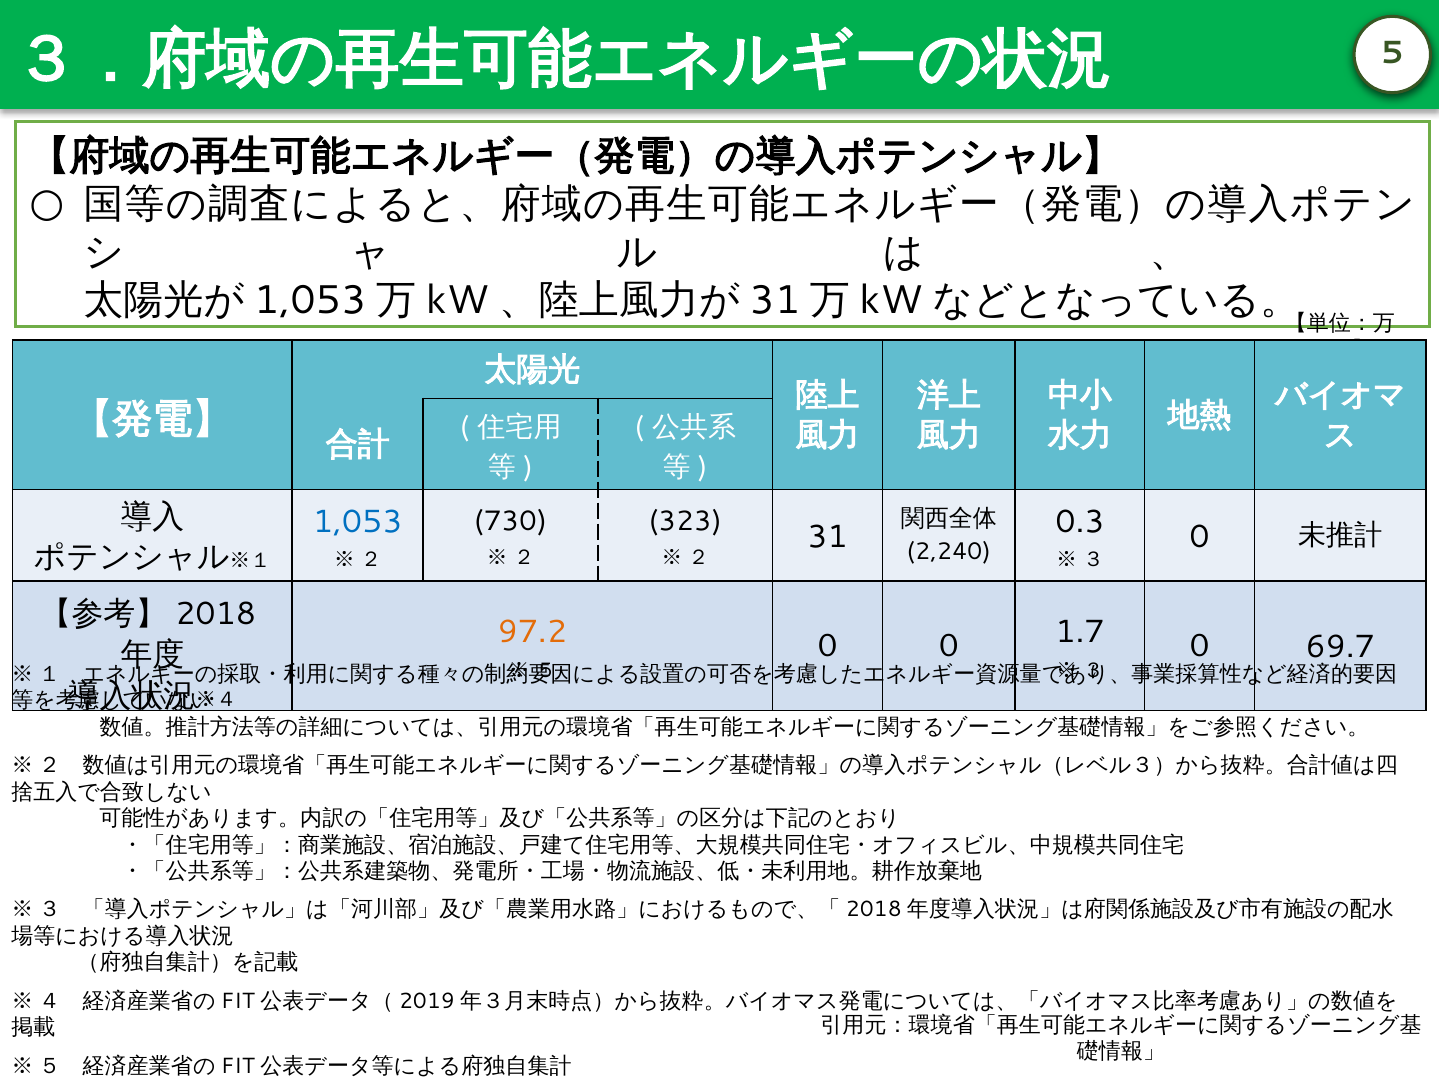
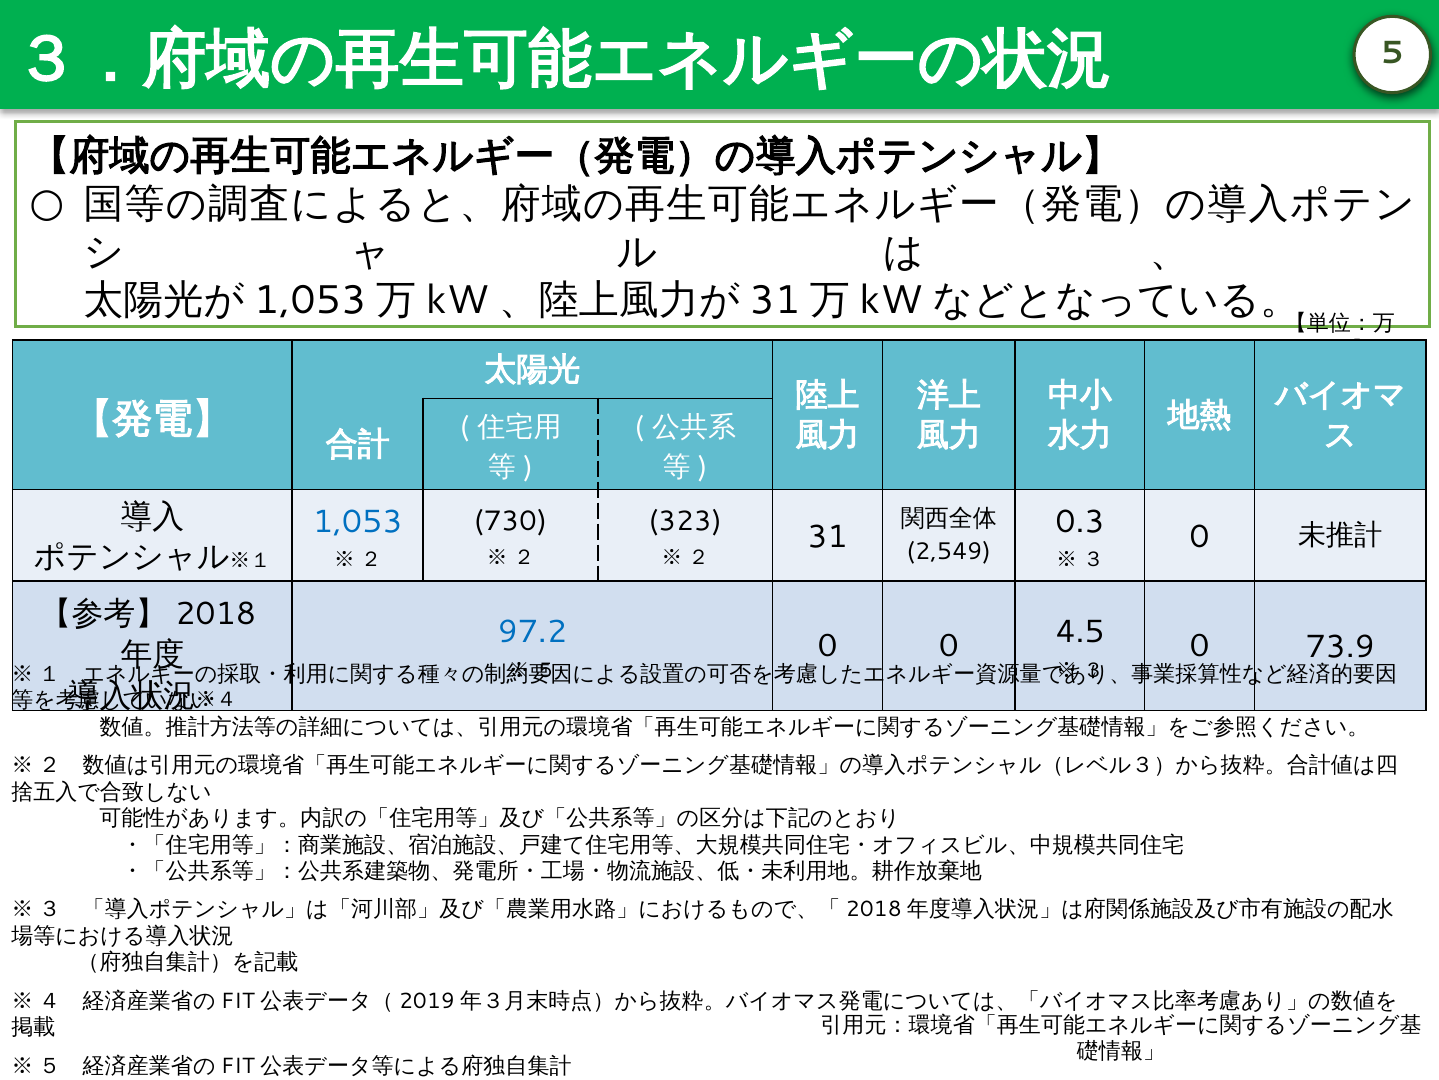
2,240: 2,240 -> 2,549
97.2 colour: orange -> blue
1.7: 1.7 -> 4.5
69.7: 69.7 -> 73.9
